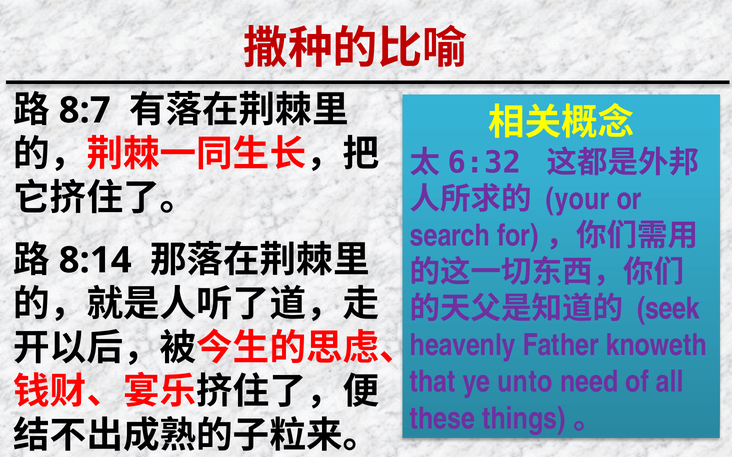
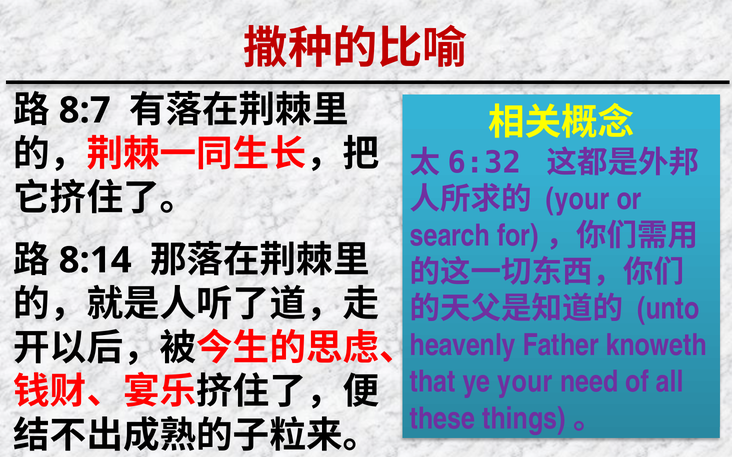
seek: seek -> unto
ye unto: unto -> your
